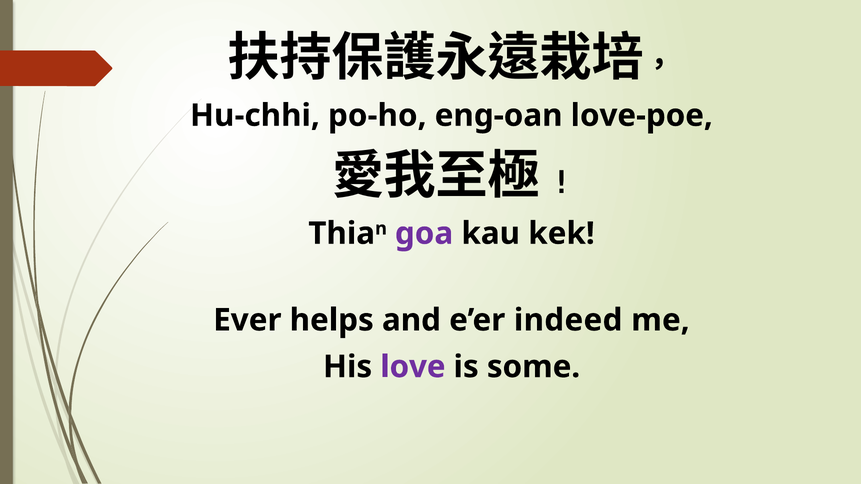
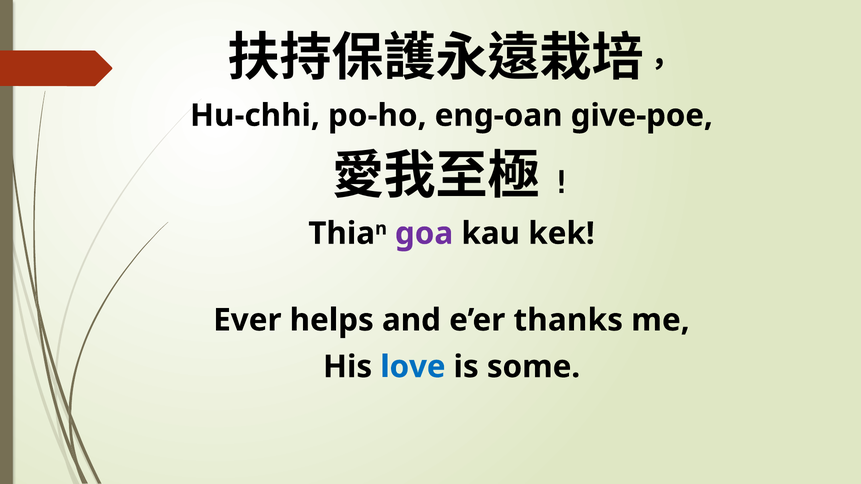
love-poe: love-poe -> give-poe
indeed: indeed -> thanks
love colour: purple -> blue
